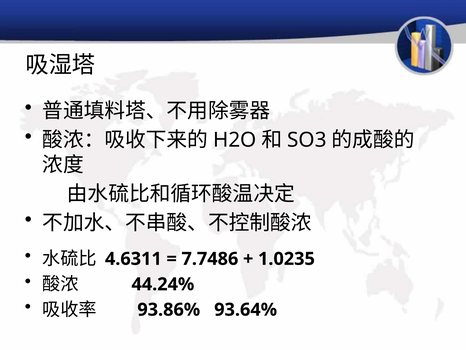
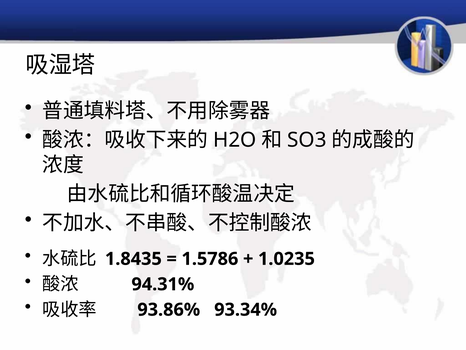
4.6311: 4.6311 -> 1.8435
7.7486: 7.7486 -> 1.5786
44.24%: 44.24% -> 94.31%
93.64%: 93.64% -> 93.34%
